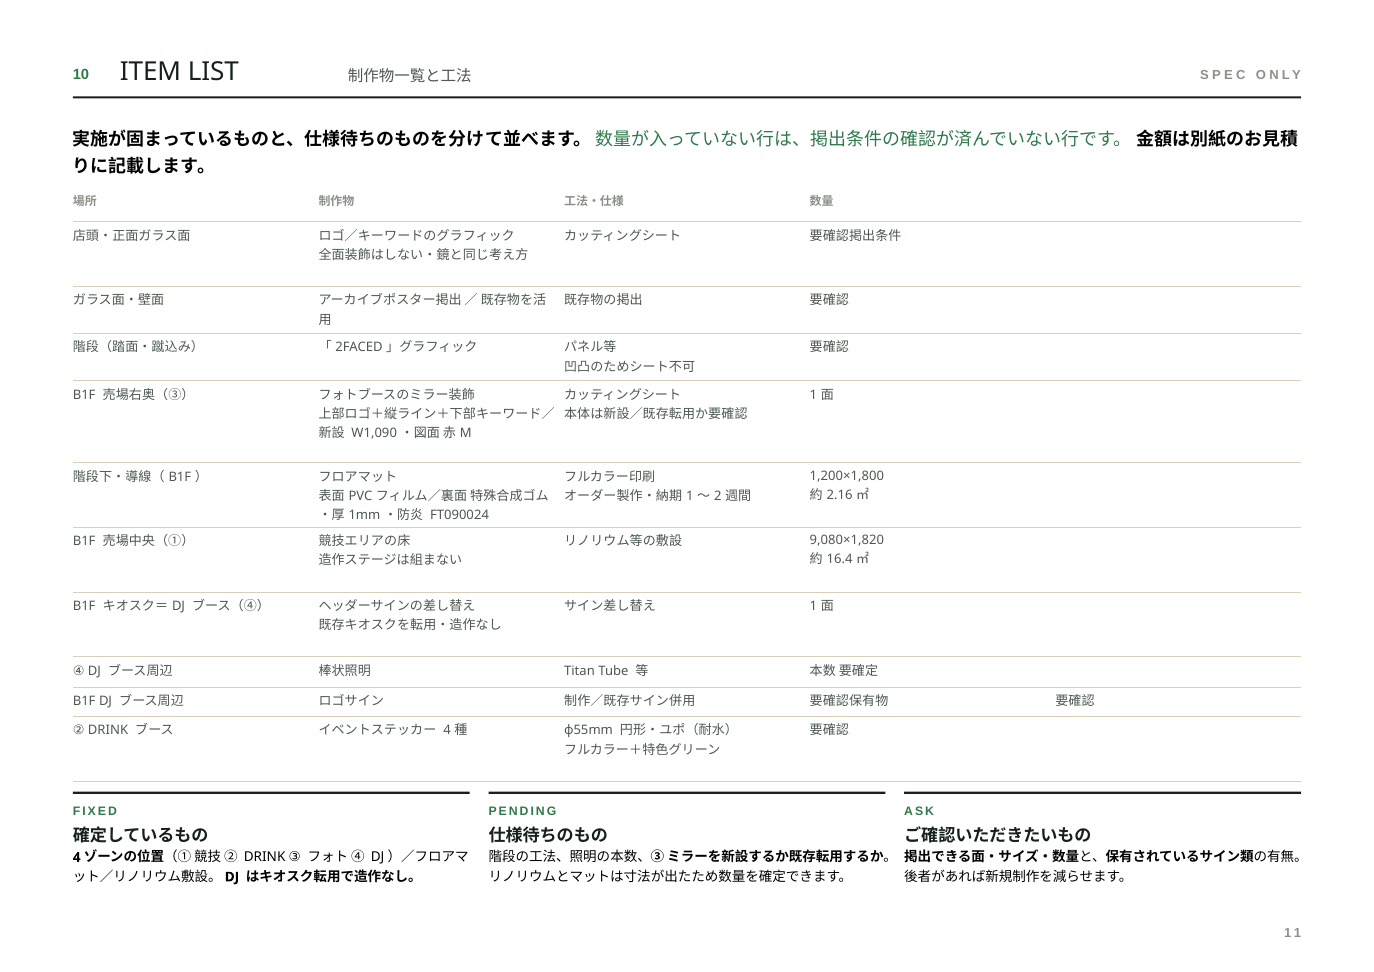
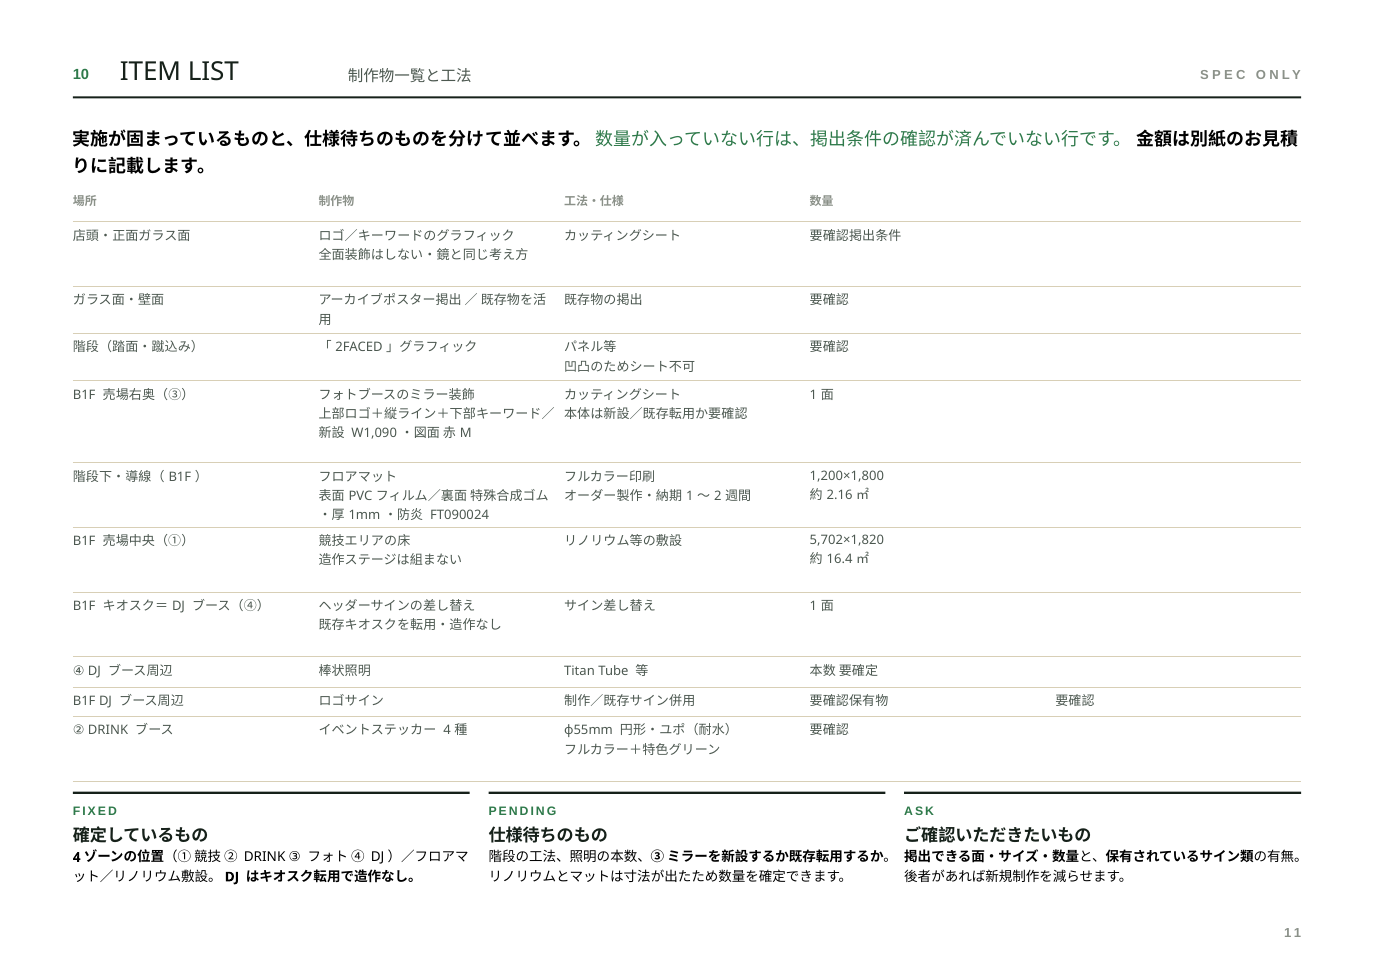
9,080×1,820: 9,080×1,820 -> 5,702×1,820
